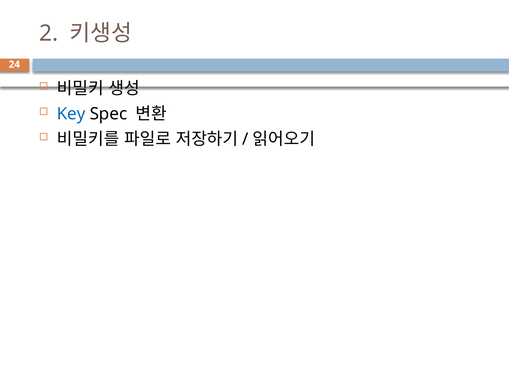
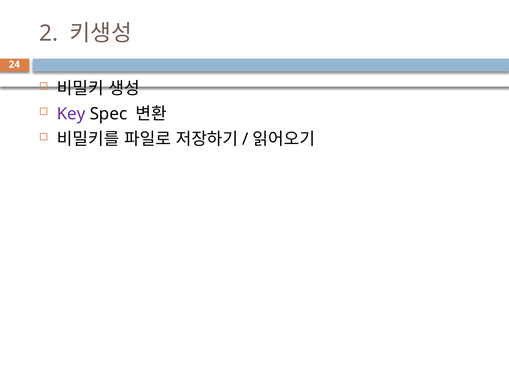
Key colour: blue -> purple
